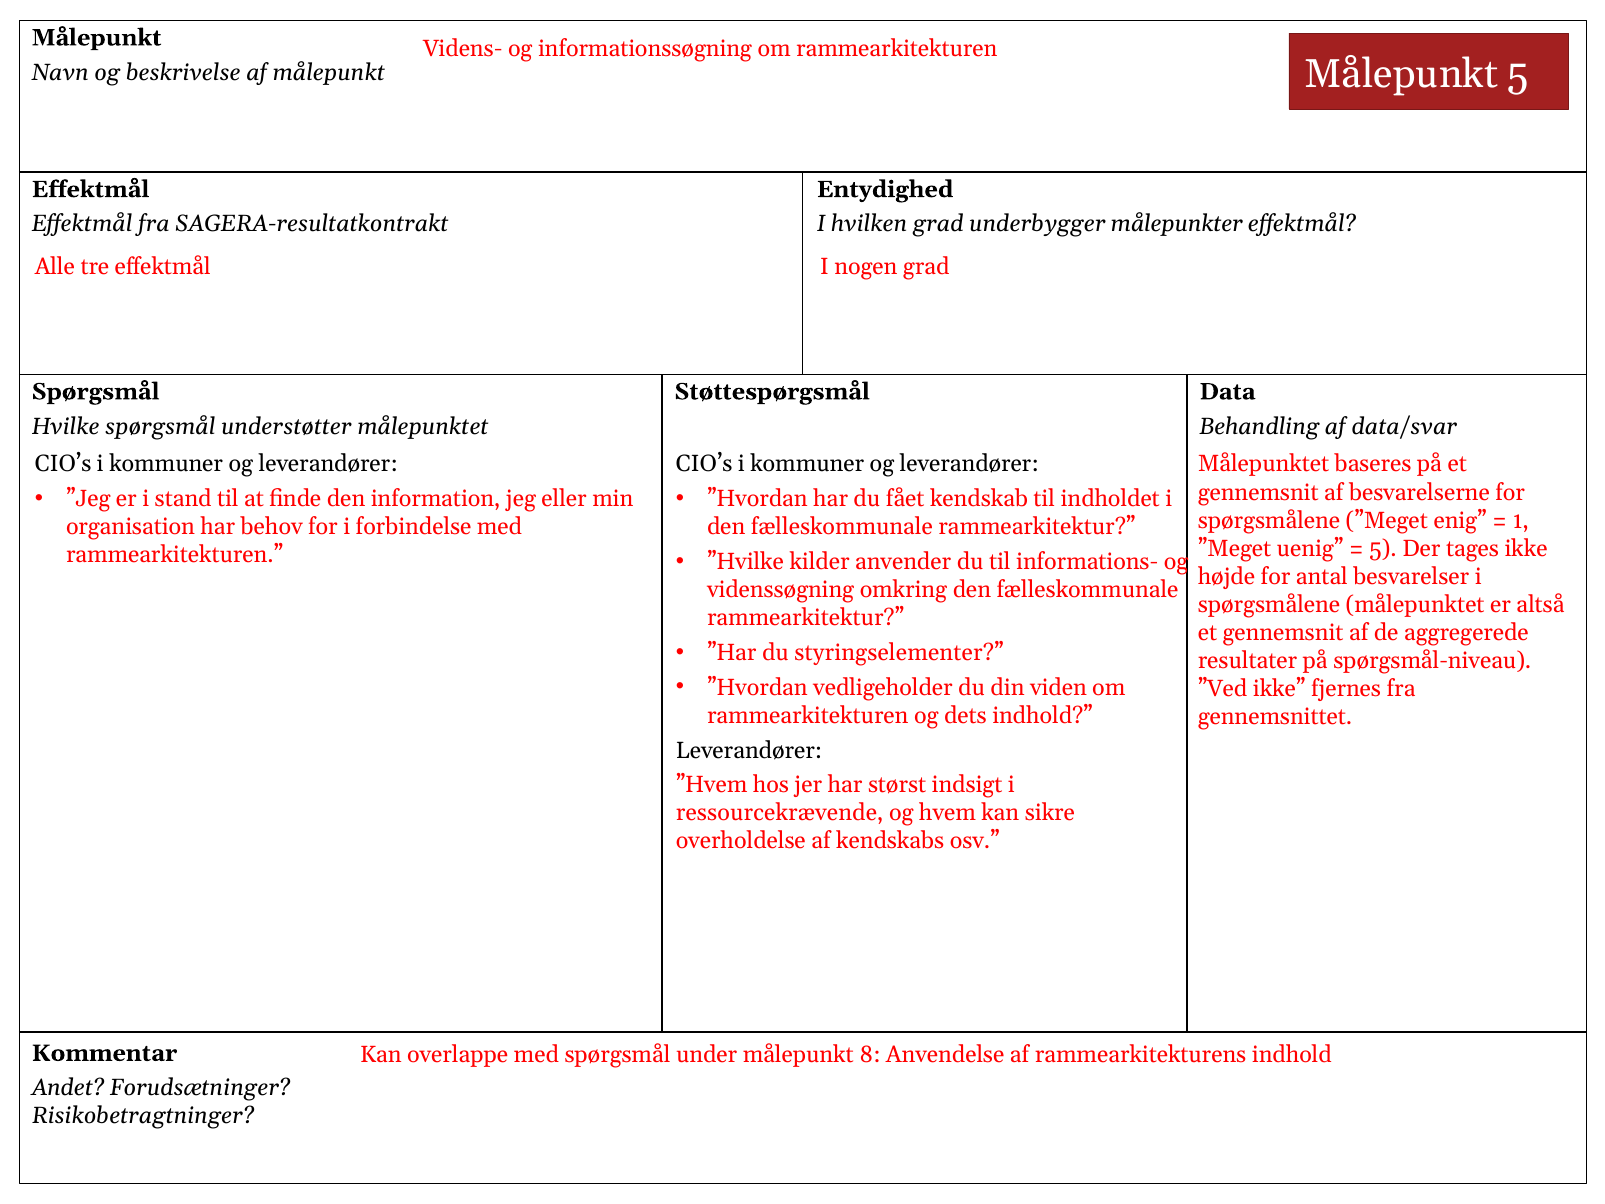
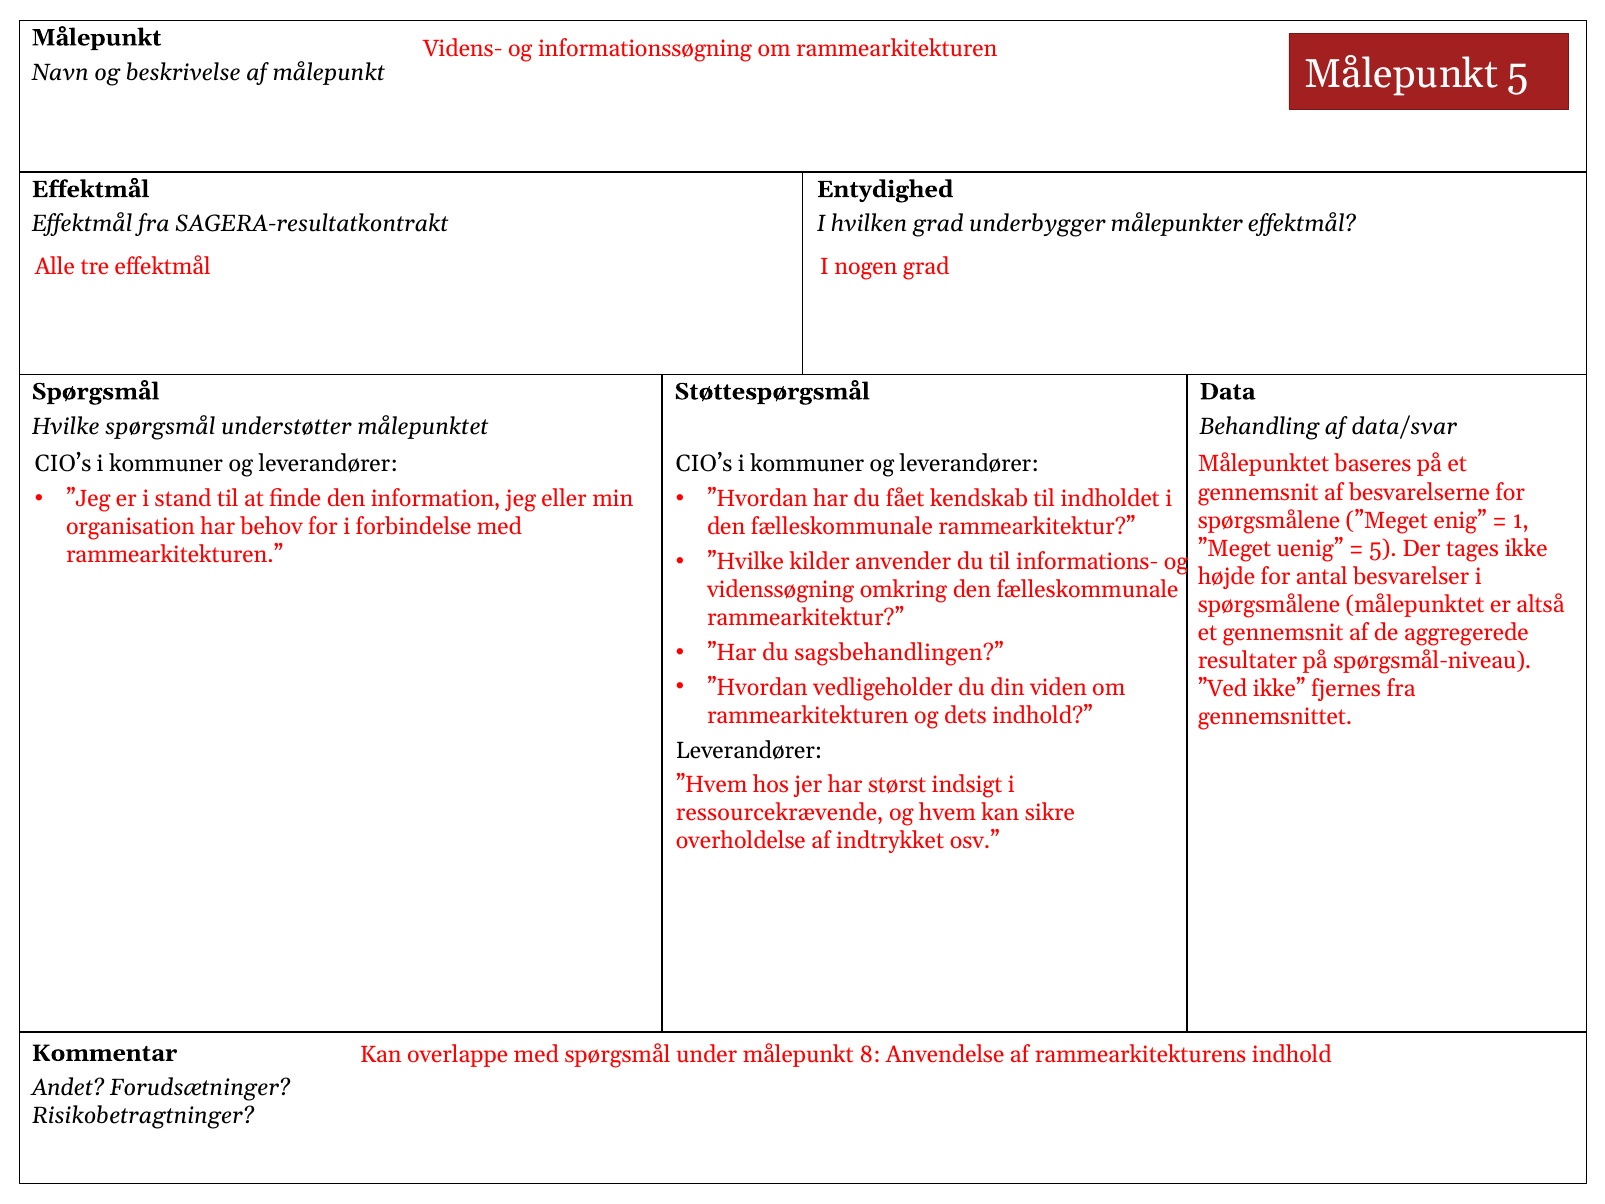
styringselementer: styringselementer -> sagsbehandlingen
kendskabs: kendskabs -> indtrykket
